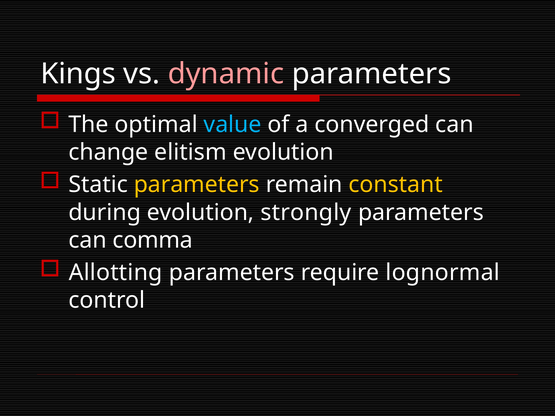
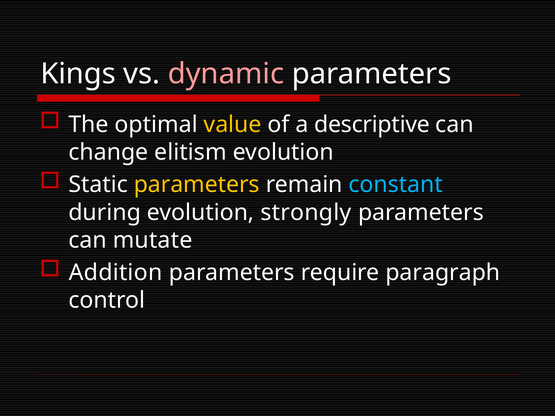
value colour: light blue -> yellow
converged: converged -> descriptive
constant colour: yellow -> light blue
comma: comma -> mutate
Allotting: Allotting -> Addition
lognormal: lognormal -> paragraph
